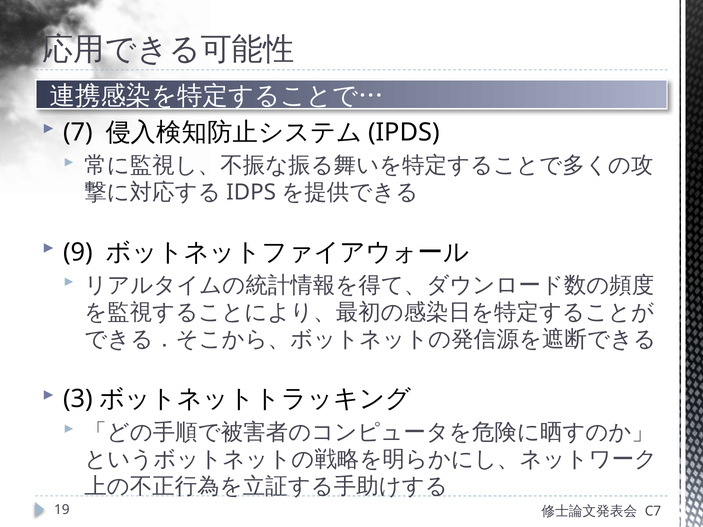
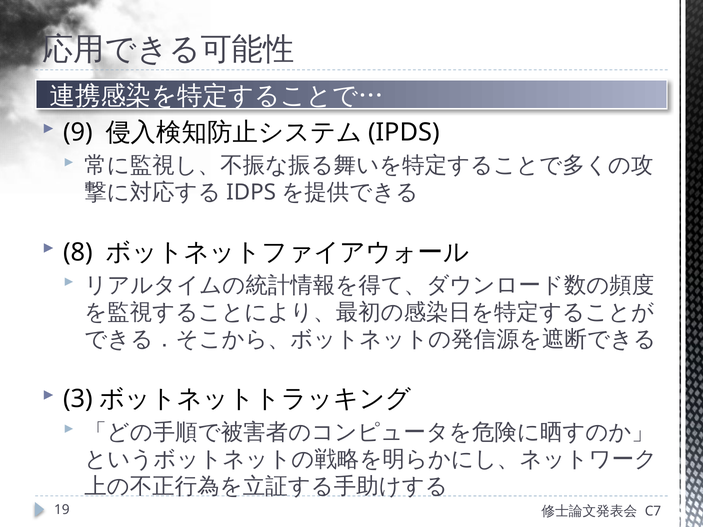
7: 7 -> 9
9: 9 -> 8
